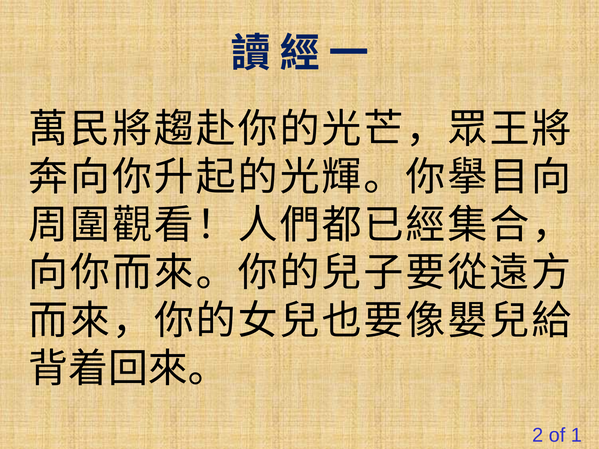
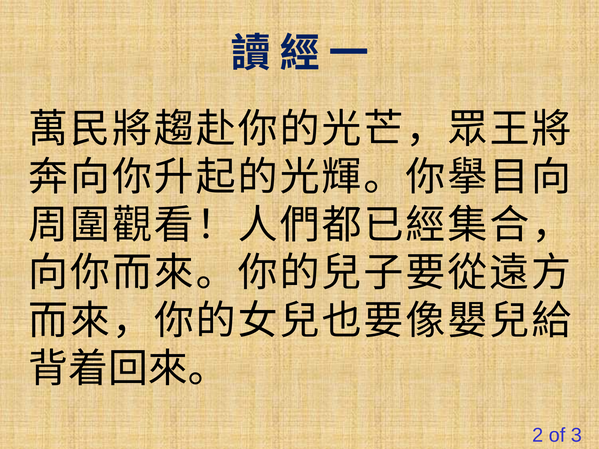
1: 1 -> 3
